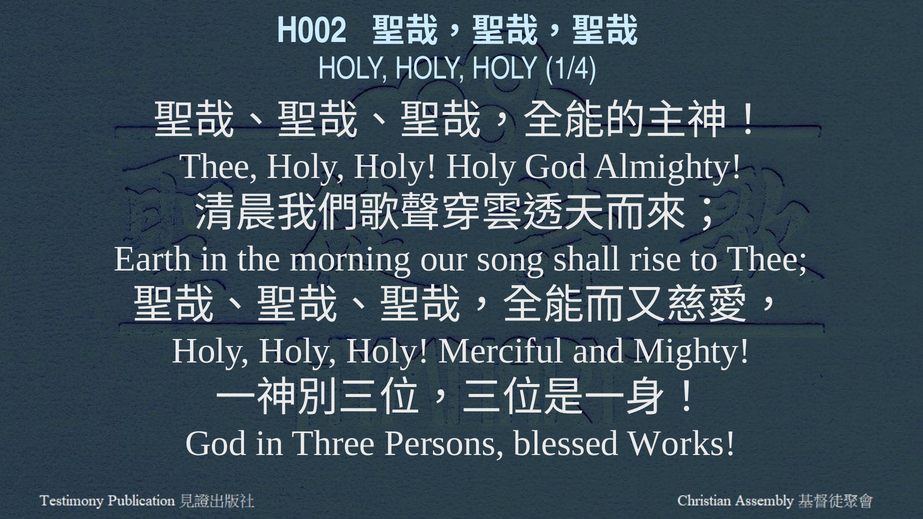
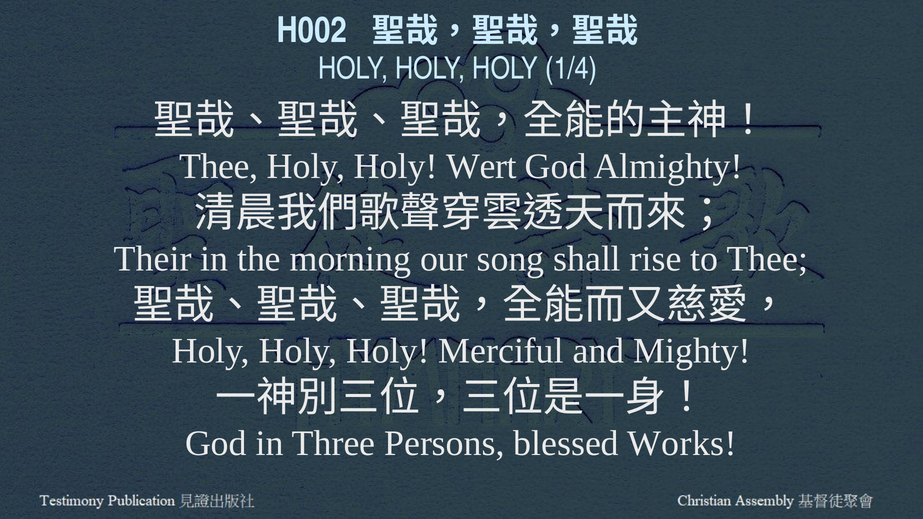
Holy at (481, 167): Holy -> Wert
Earth: Earth -> Their
